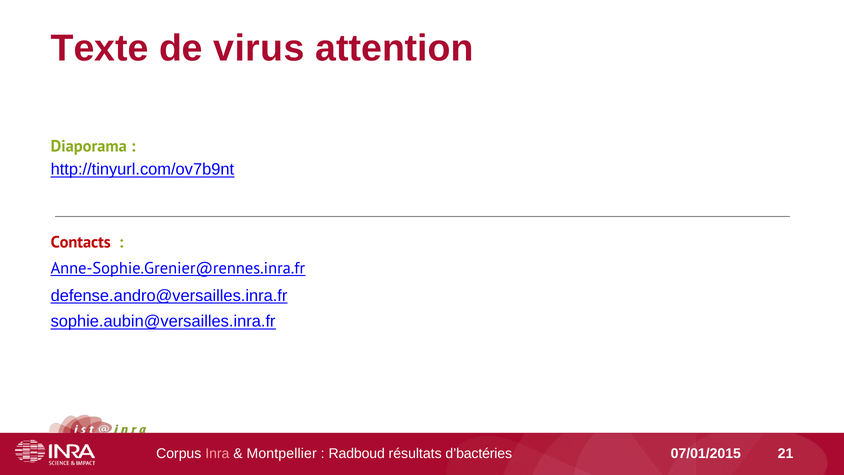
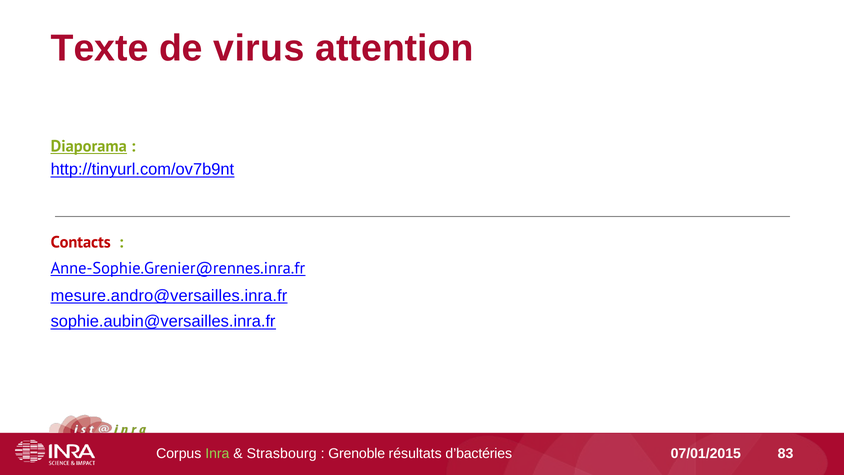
Diaporama underline: none -> present
defense.andro@versailles.inra.fr: defense.andro@versailles.inra.fr -> mesure.andro@versailles.inra.fr
Inra colour: pink -> light green
Montpellier: Montpellier -> Strasbourg
Radboud: Radboud -> Grenoble
21: 21 -> 83
